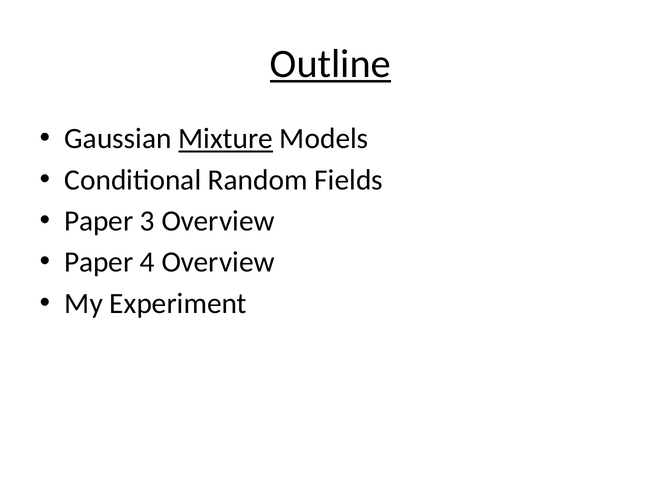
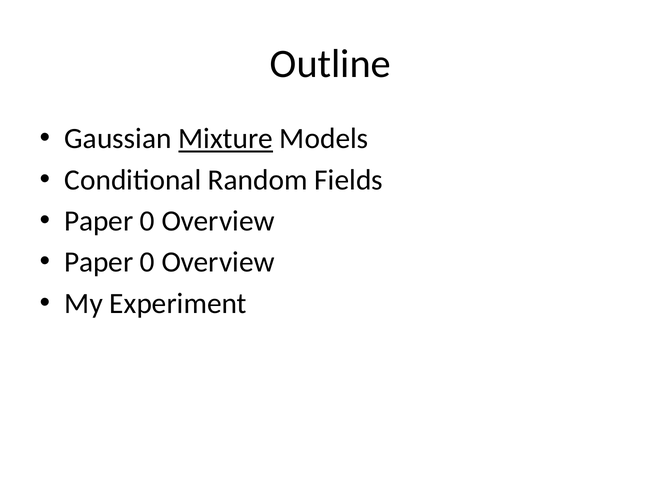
Outline underline: present -> none
3 at (147, 221): 3 -> 0
4 at (147, 262): 4 -> 0
